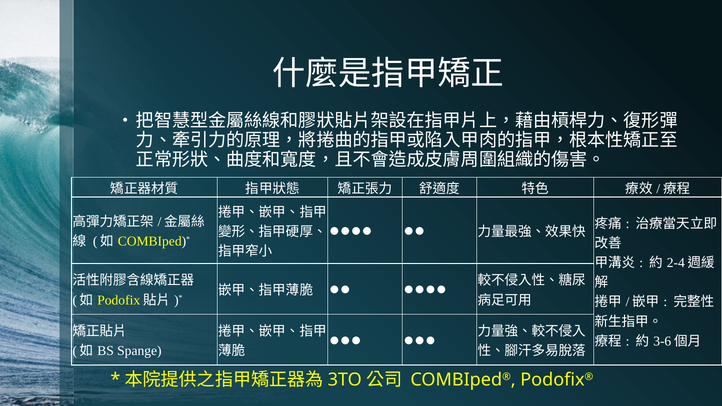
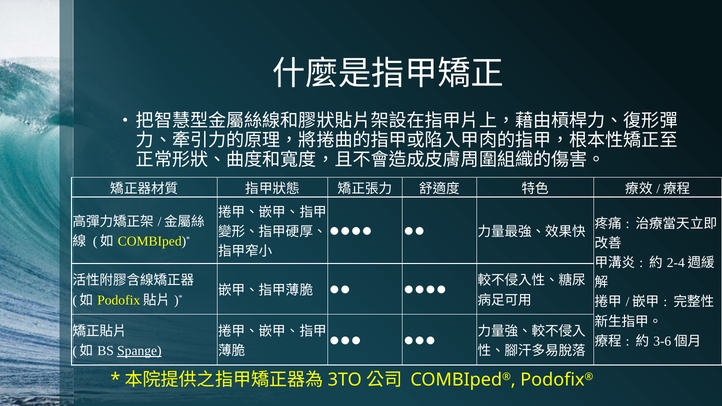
Spange underline: none -> present
